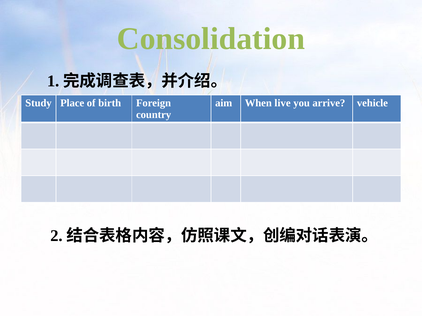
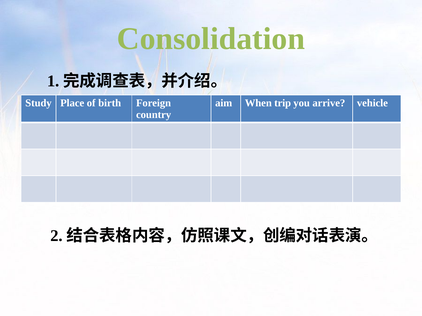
live: live -> trip
